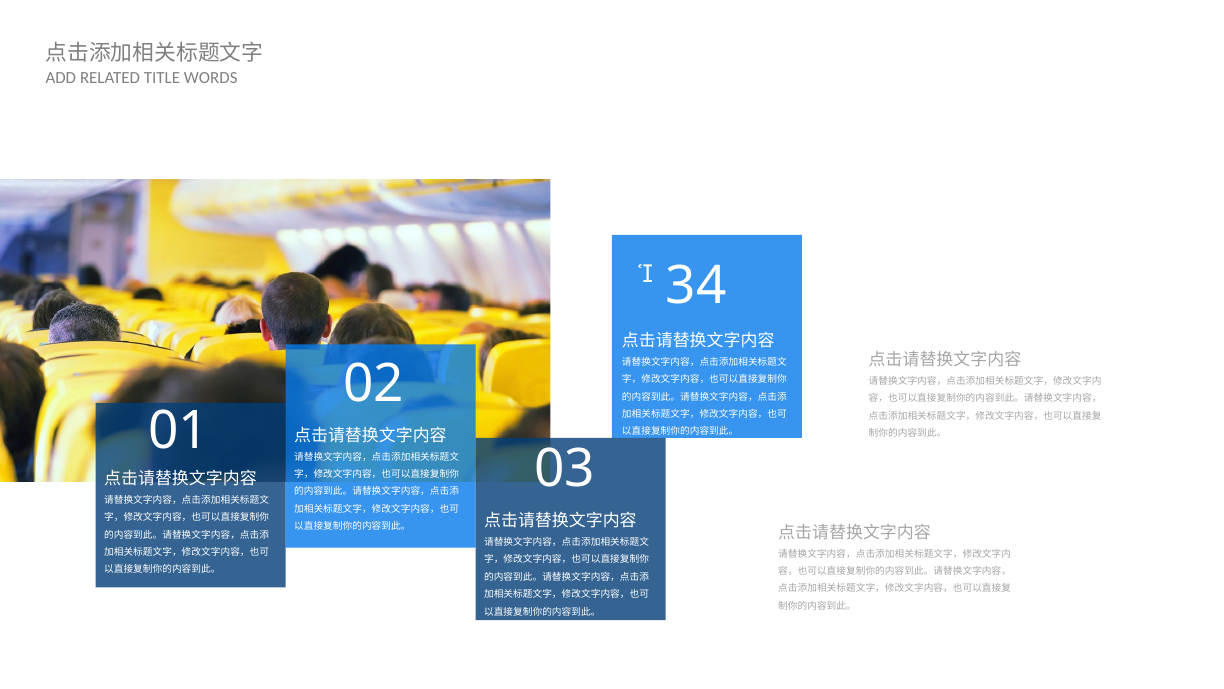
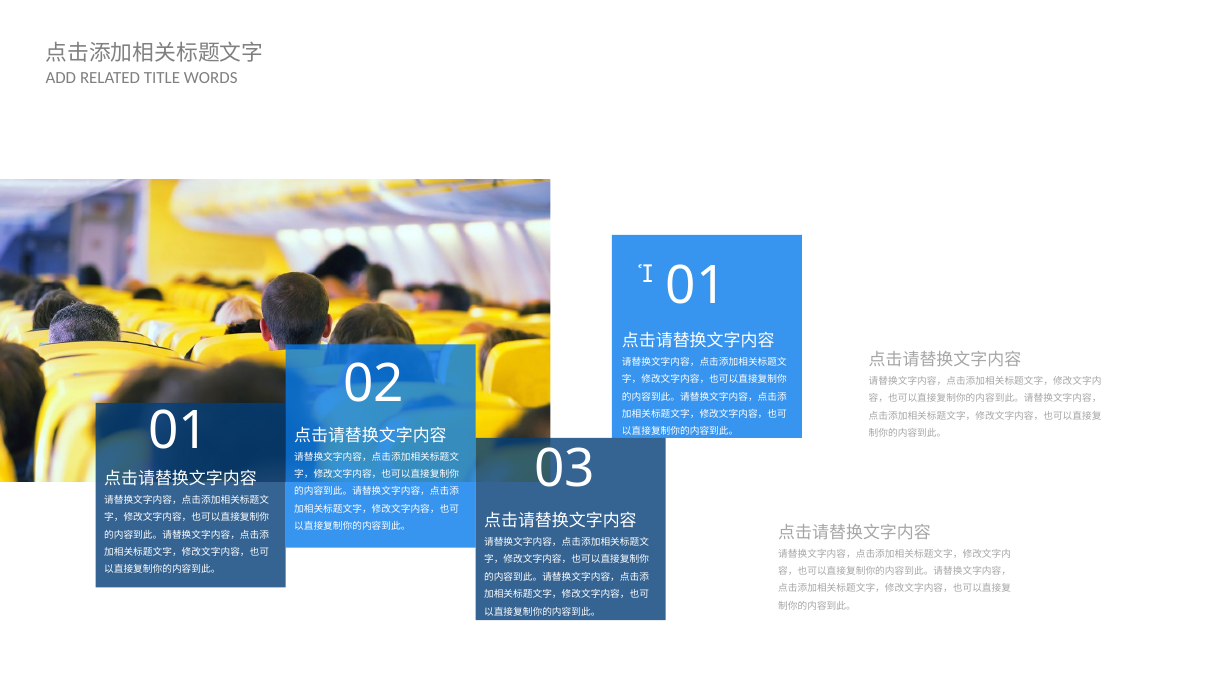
34 at (696, 286): 34 -> 01
